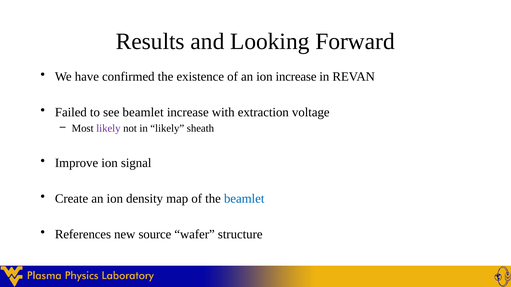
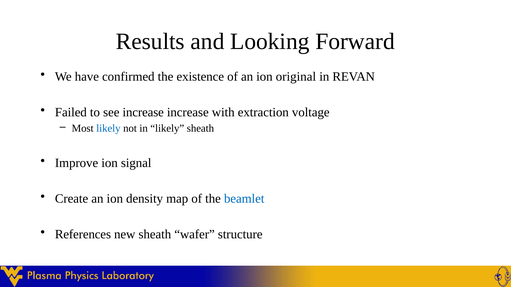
ion increase: increase -> original
see beamlet: beamlet -> increase
likely at (108, 129) colour: purple -> blue
new source: source -> sheath
